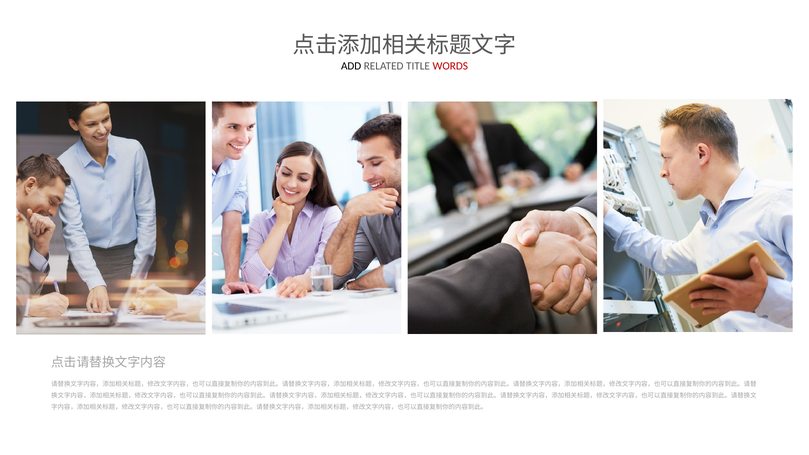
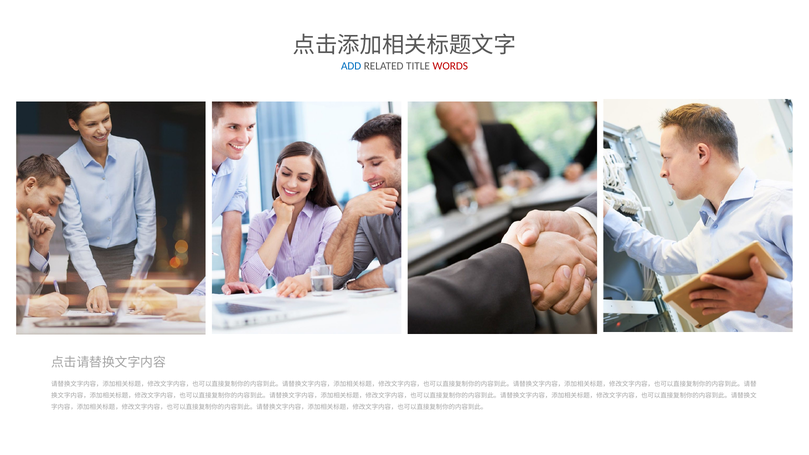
ADD colour: black -> blue
